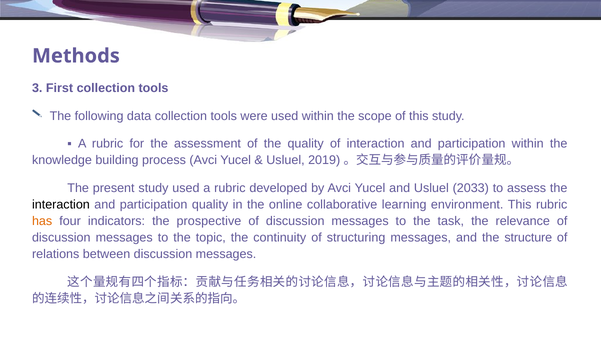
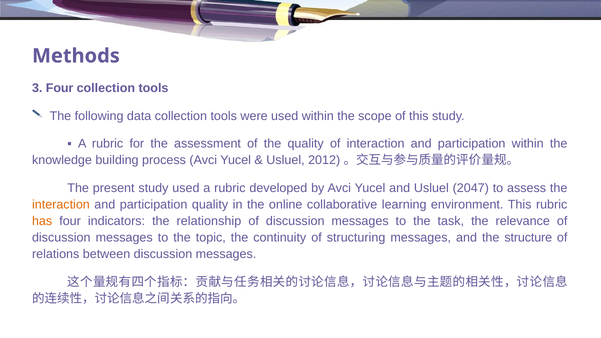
3 First: First -> Four
2019: 2019 -> 2012
2033: 2033 -> 2047
interaction at (61, 205) colour: black -> orange
prospective: prospective -> relationship
